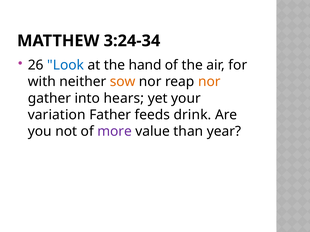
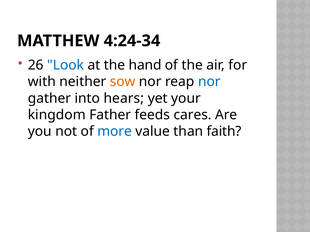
3:24-34: 3:24-34 -> 4:24-34
nor at (209, 82) colour: orange -> blue
variation: variation -> kingdom
drink: drink -> cares
more colour: purple -> blue
year: year -> faith
